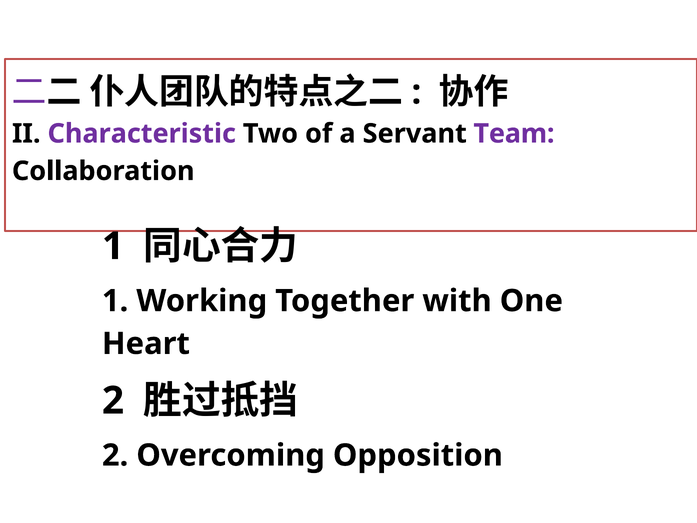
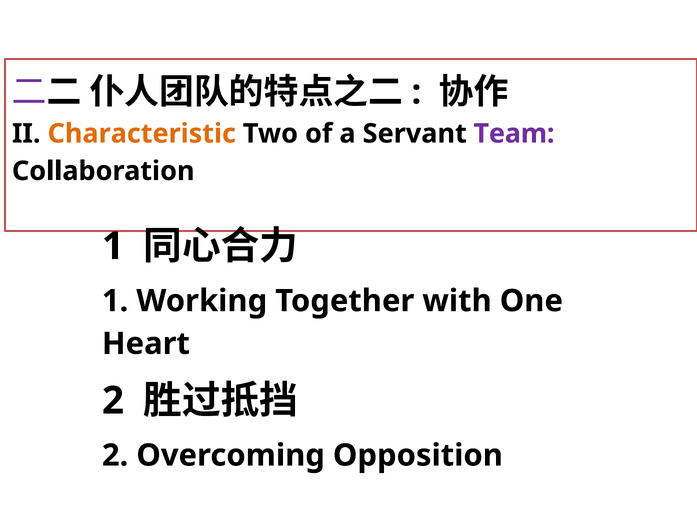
Characteristic colour: purple -> orange
